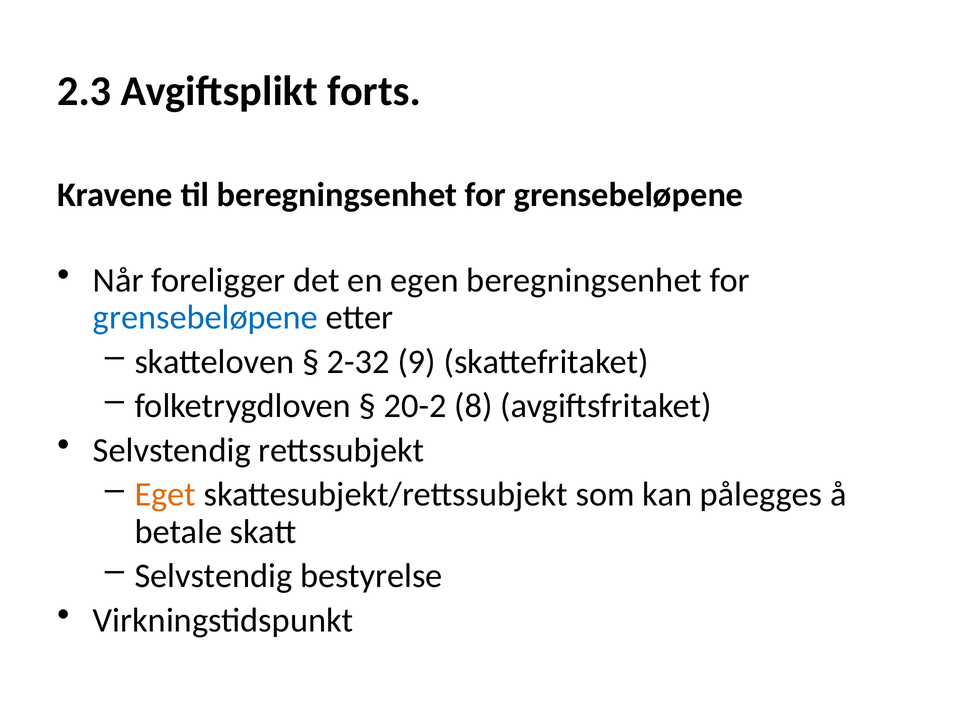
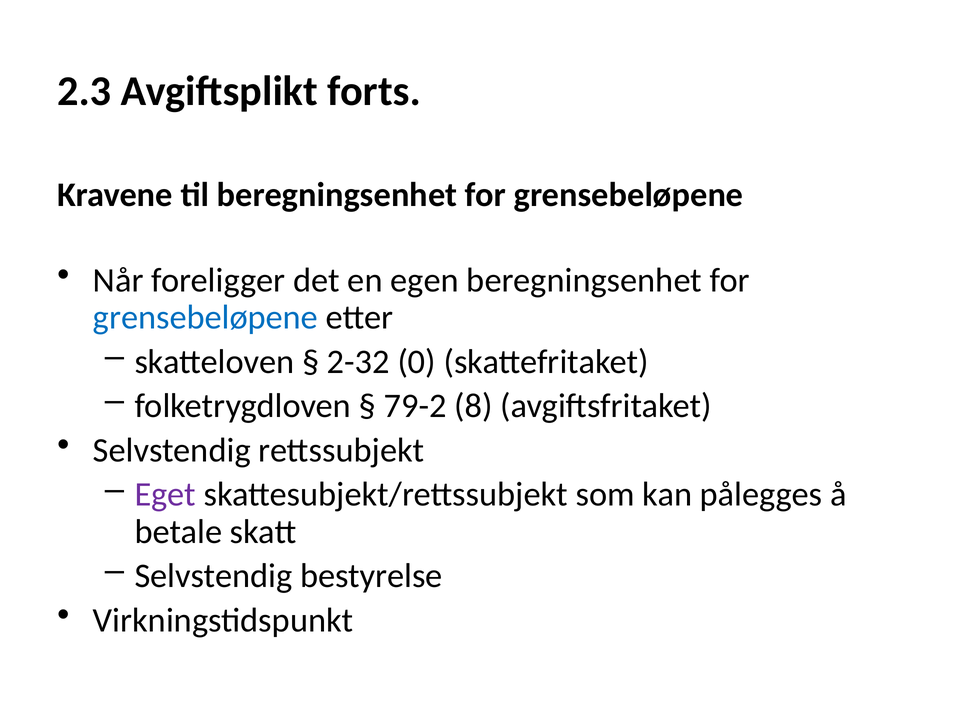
9: 9 -> 0
20-2: 20-2 -> 79-2
Eget colour: orange -> purple
